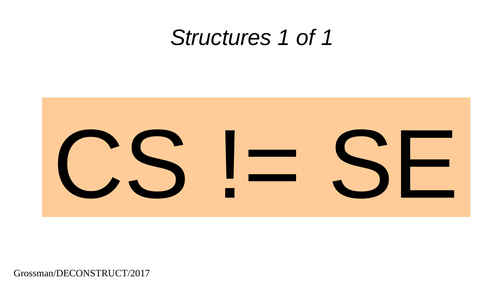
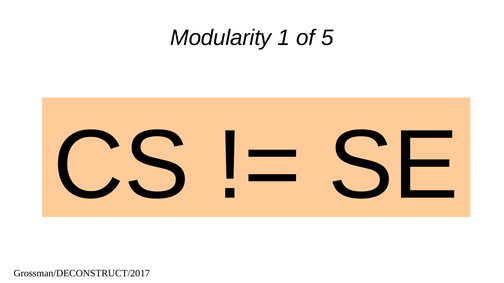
Structures: Structures -> Modularity
of 1: 1 -> 5
